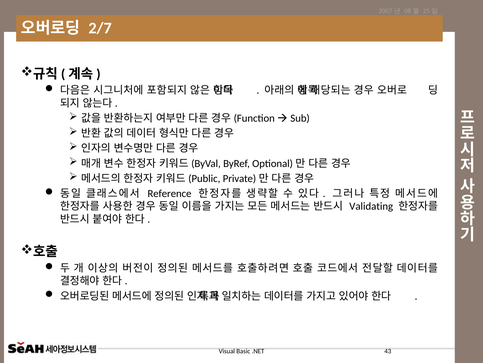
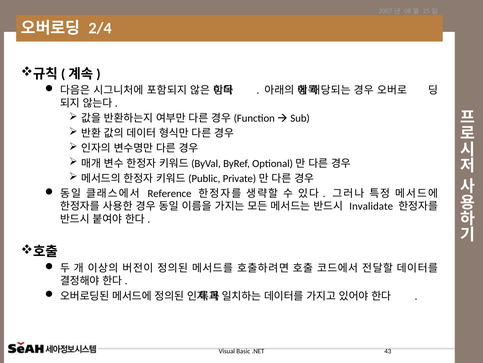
2/7: 2/7 -> 2/4
Validating: Validating -> Invalidate
